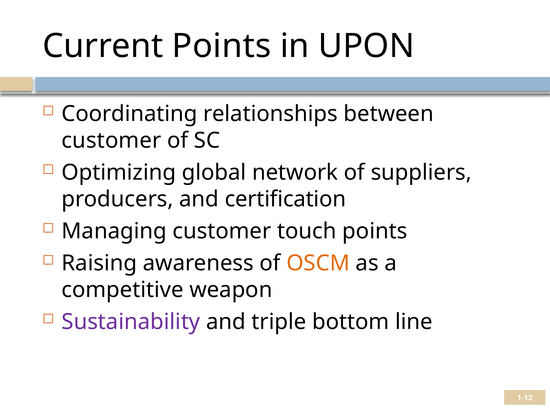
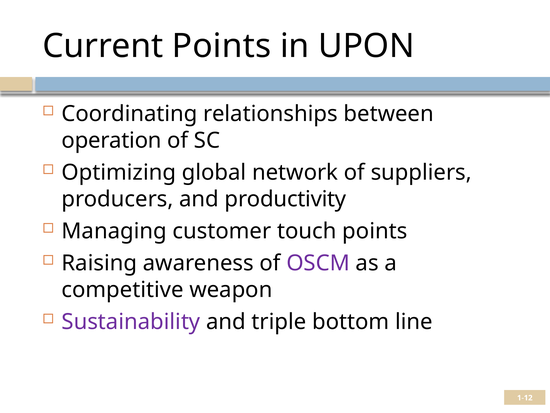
customer at (111, 140): customer -> operation
certification: certification -> productivity
OSCM colour: orange -> purple
